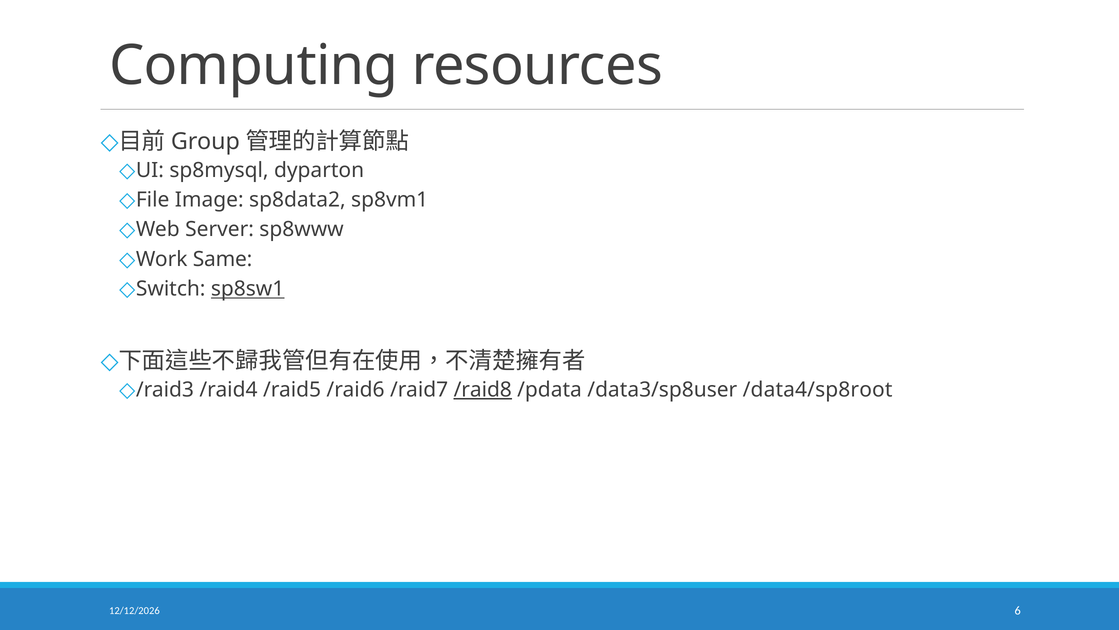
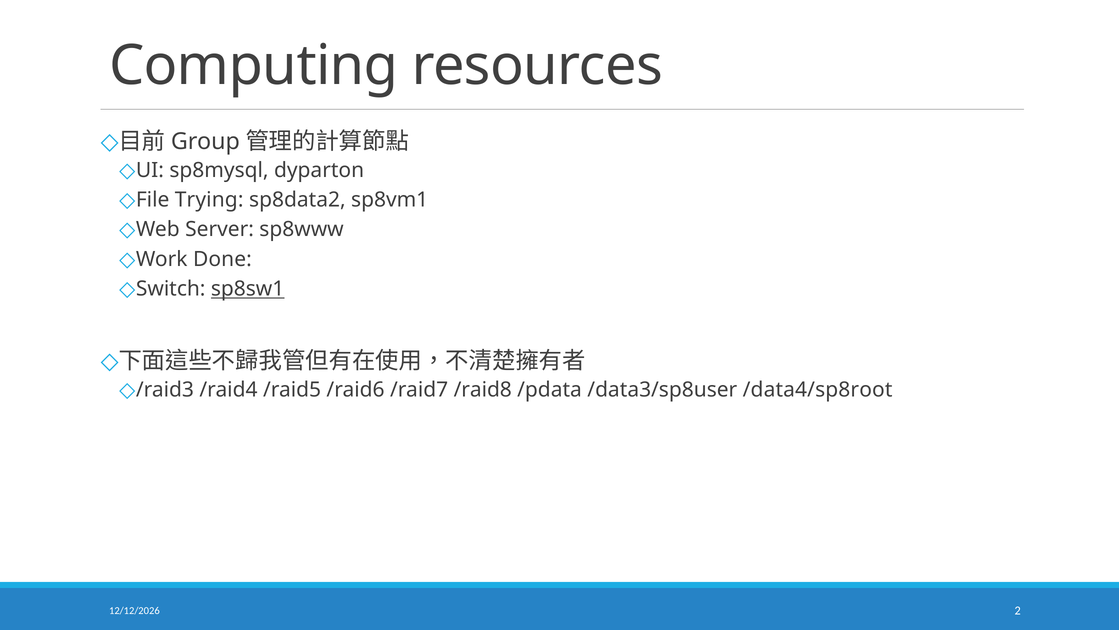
Image: Image -> Trying
Same: Same -> Done
/raid8 underline: present -> none
6: 6 -> 2
